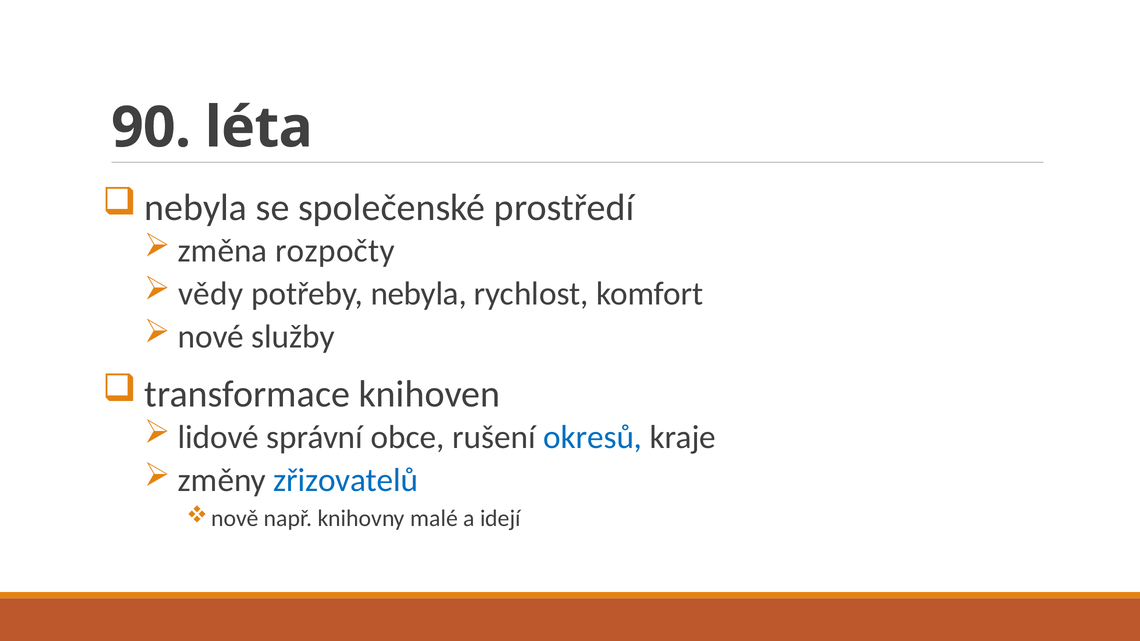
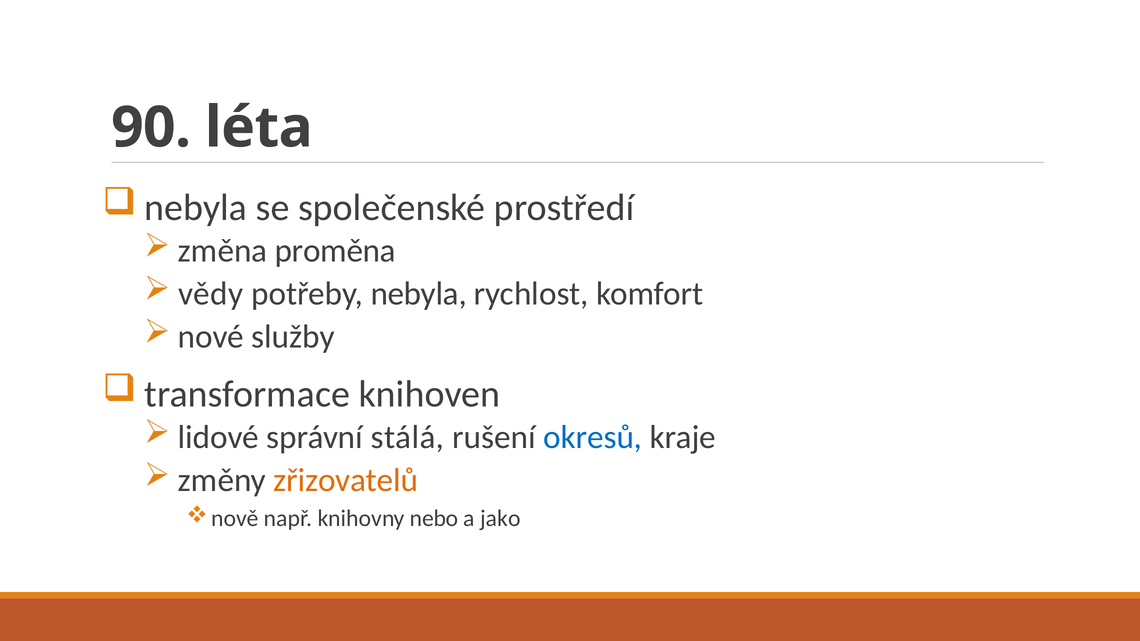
rozpočty: rozpočty -> proměna
obce: obce -> stálá
zřizovatelů colour: blue -> orange
malé: malé -> nebo
idejí: idejí -> jako
